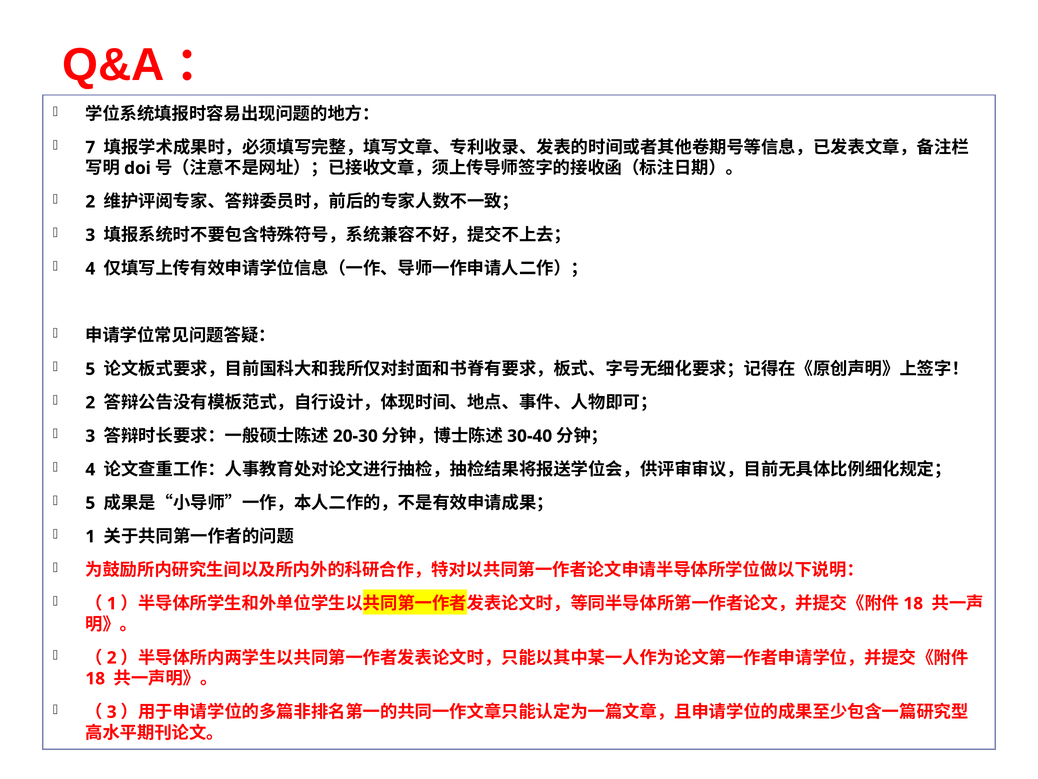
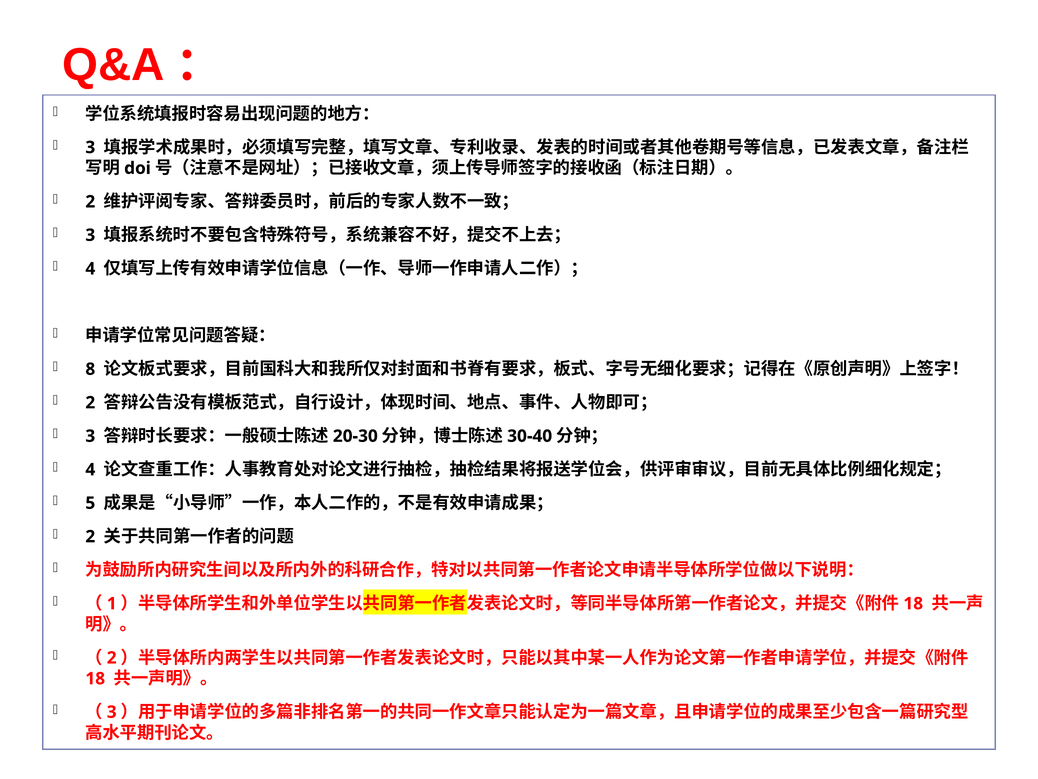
7 at (90, 147): 7 -> 3
5 at (90, 369): 5 -> 8
1 at (90, 536): 1 -> 2
